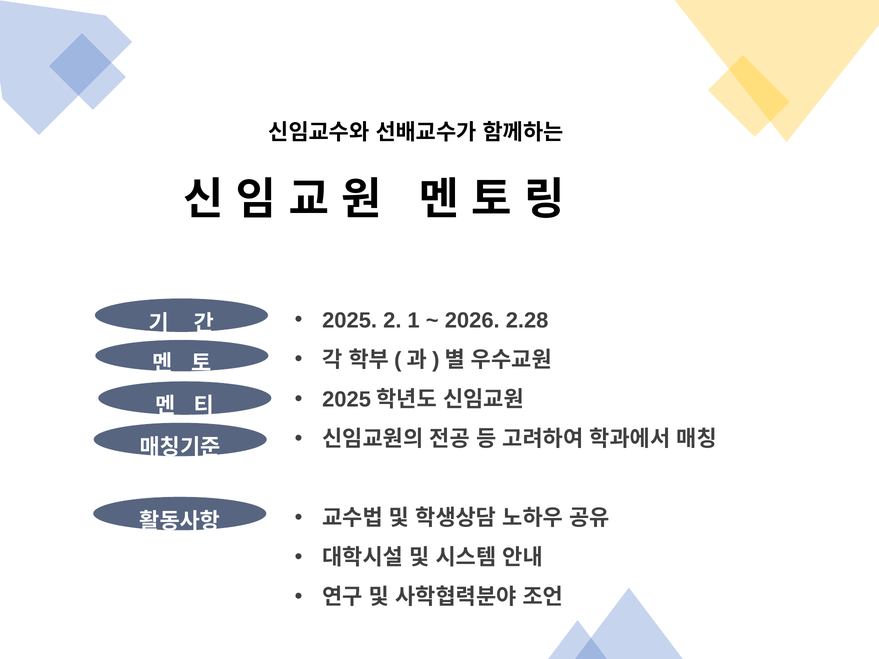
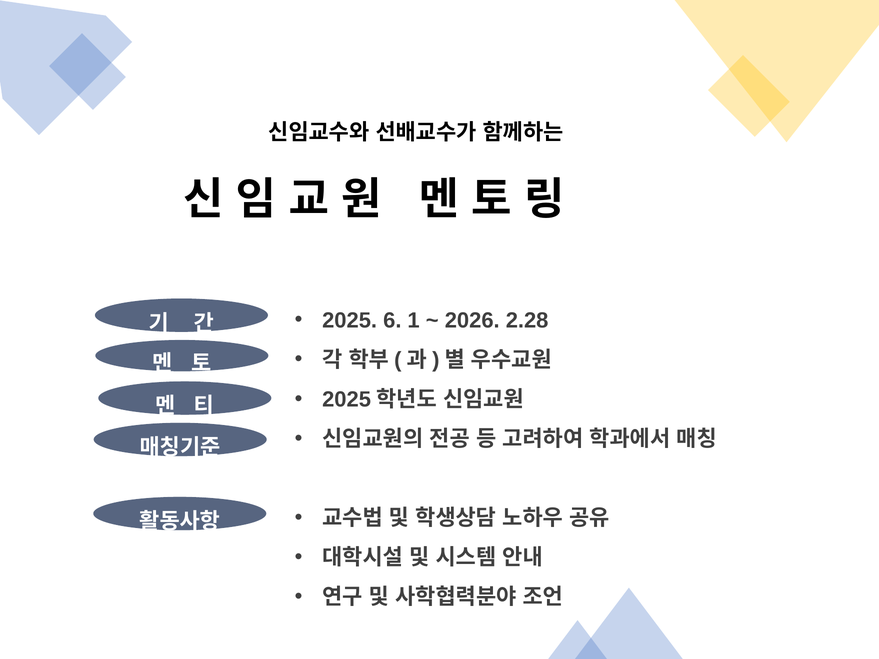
2: 2 -> 6
